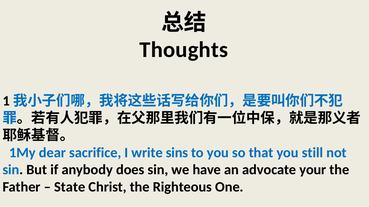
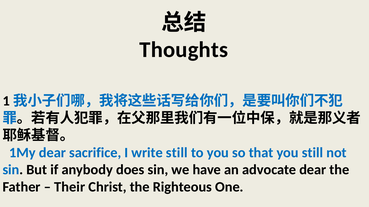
write sins: sins -> still
advocate your: your -> dear
State: State -> Their
